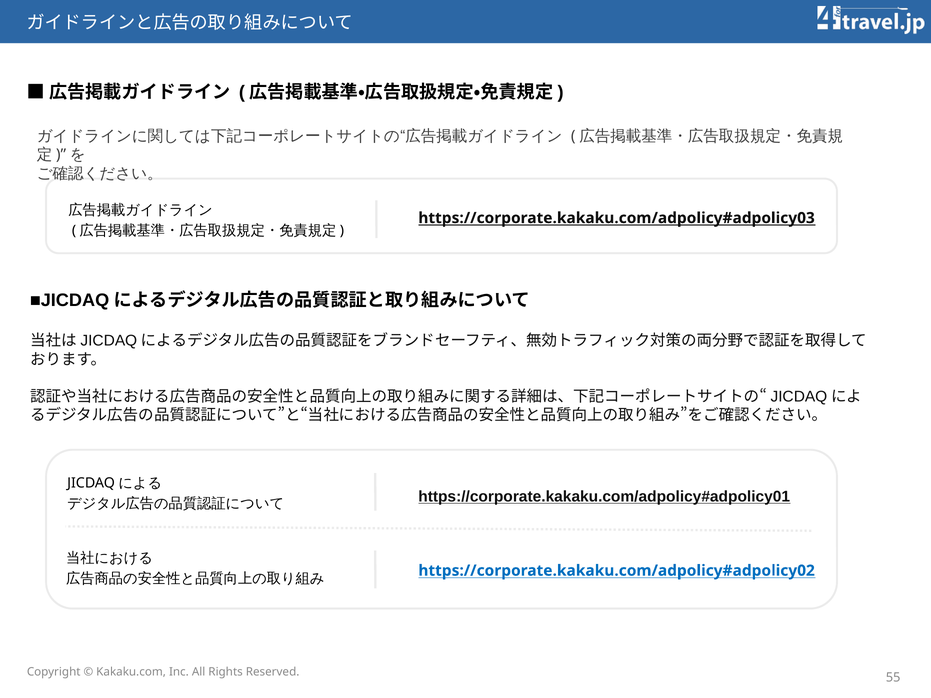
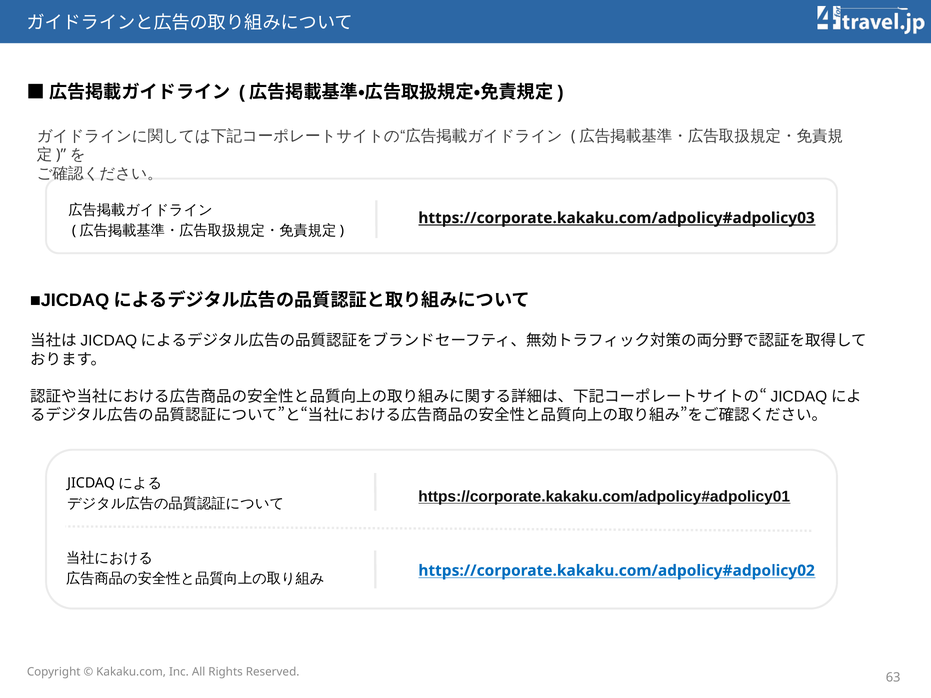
55: 55 -> 63
